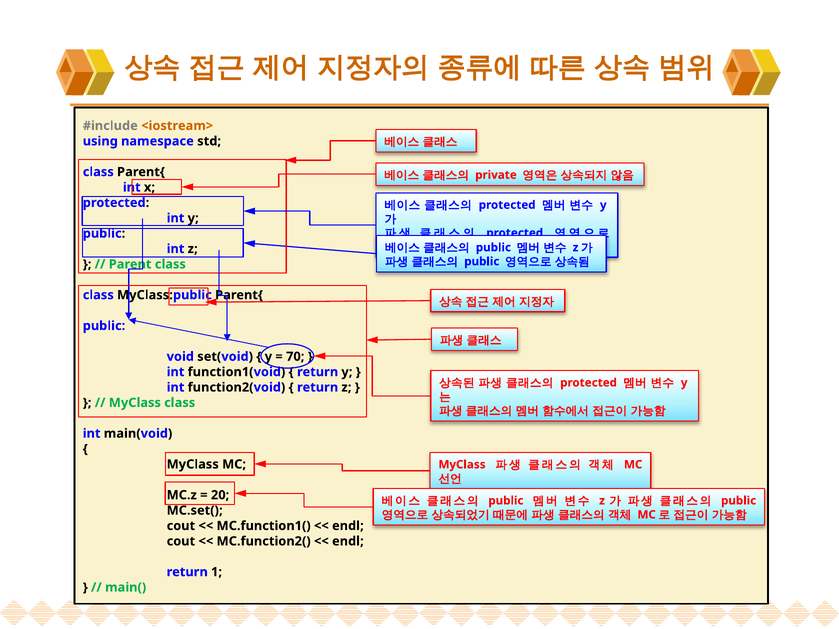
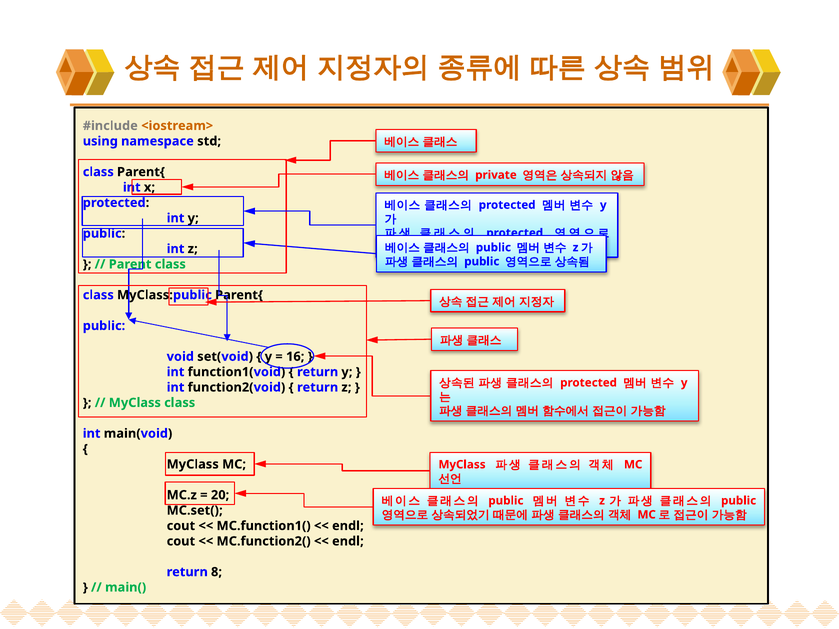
70: 70 -> 16
1: 1 -> 8
